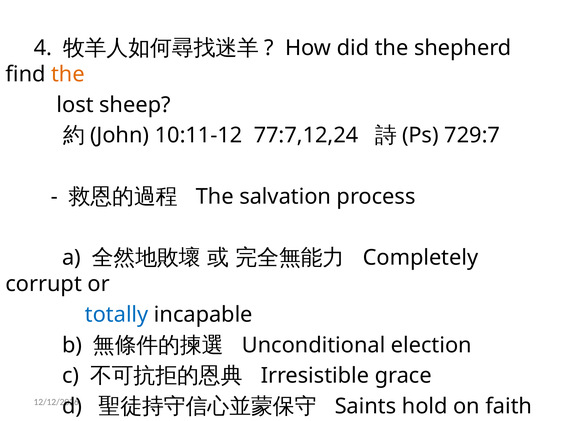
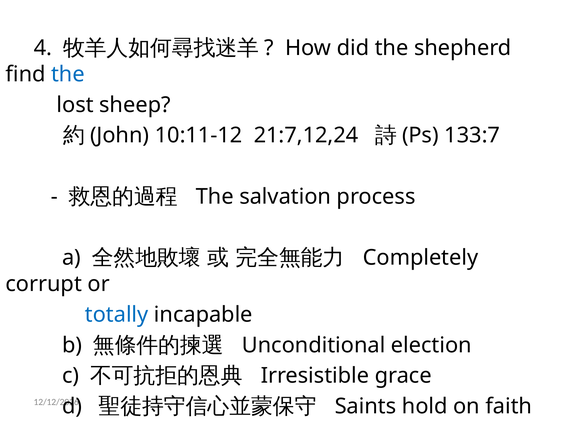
the at (68, 74) colour: orange -> blue
77:7,12,24: 77:7,12,24 -> 21:7,12,24
729:7: 729:7 -> 133:7
